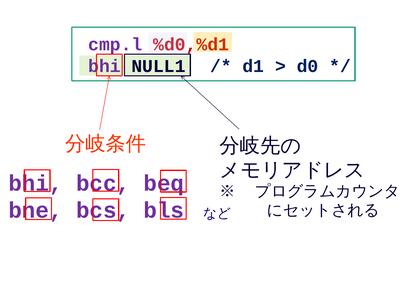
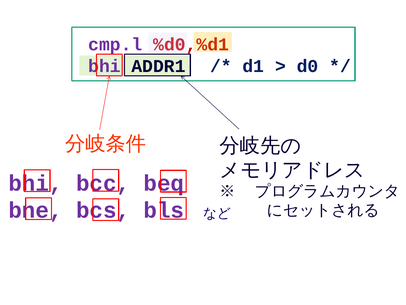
NULL1: NULL1 -> ADDR1
